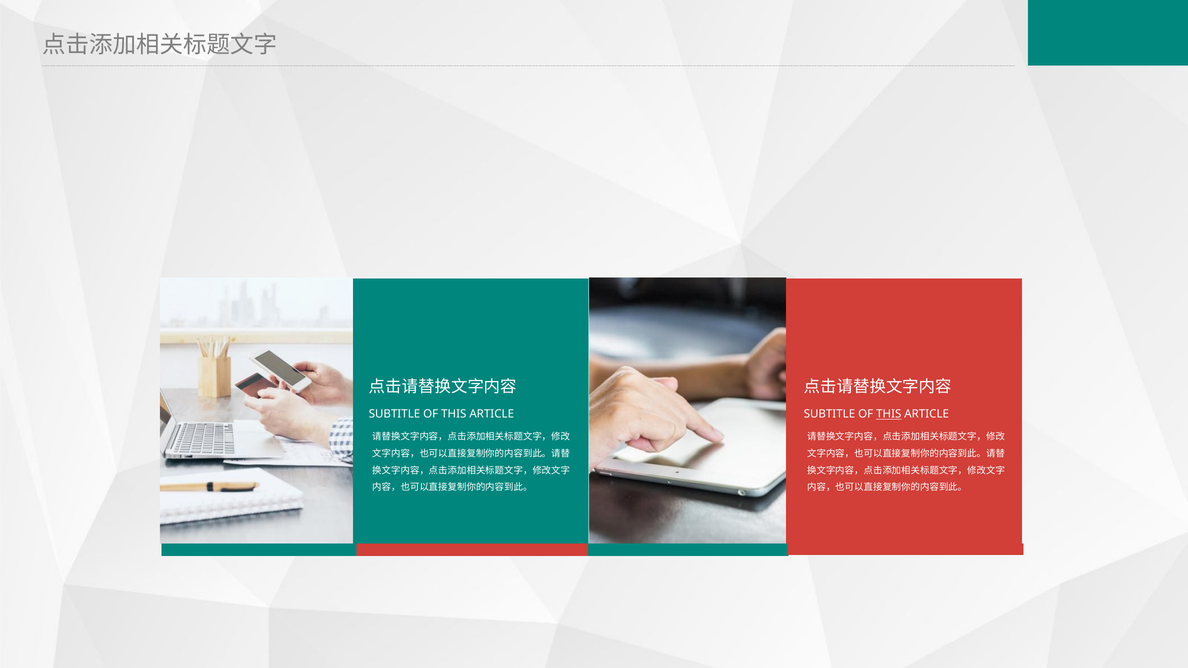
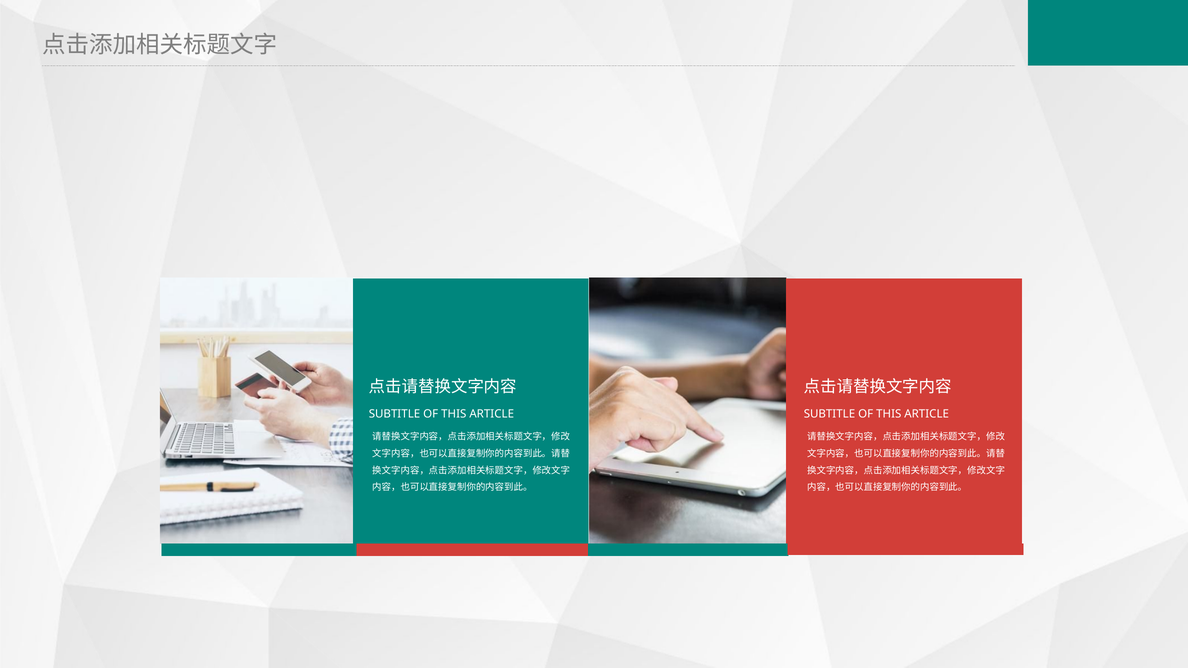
THIS at (889, 414) underline: present -> none
